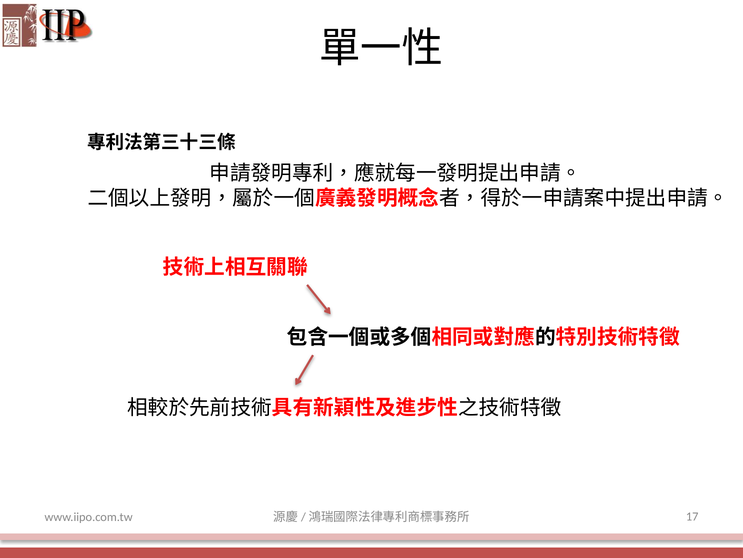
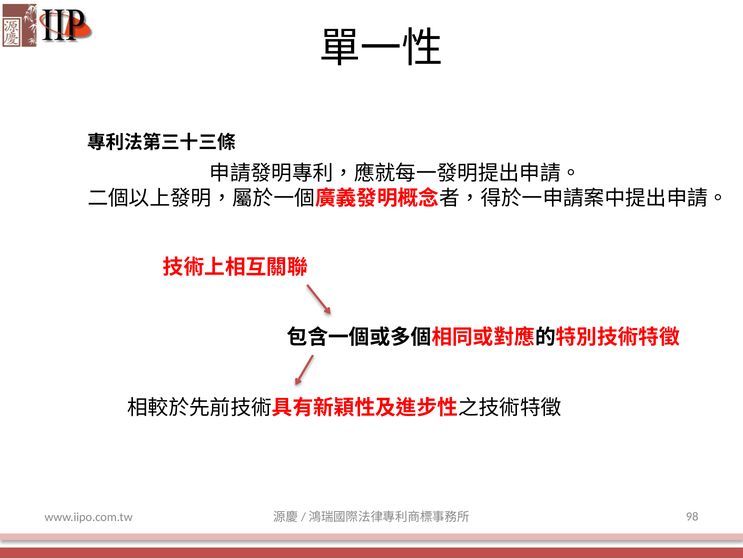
17: 17 -> 98
